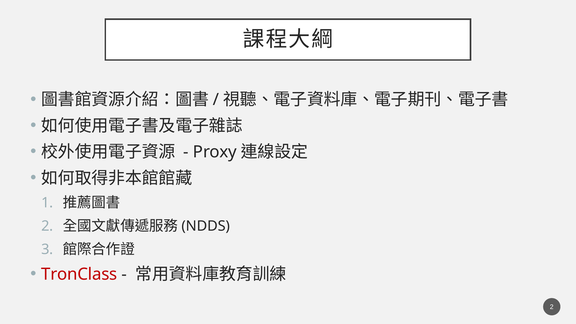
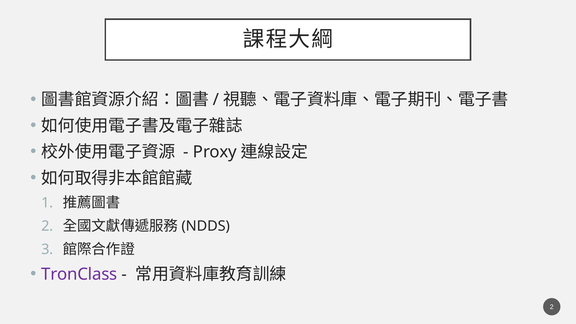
TronClass colour: red -> purple
